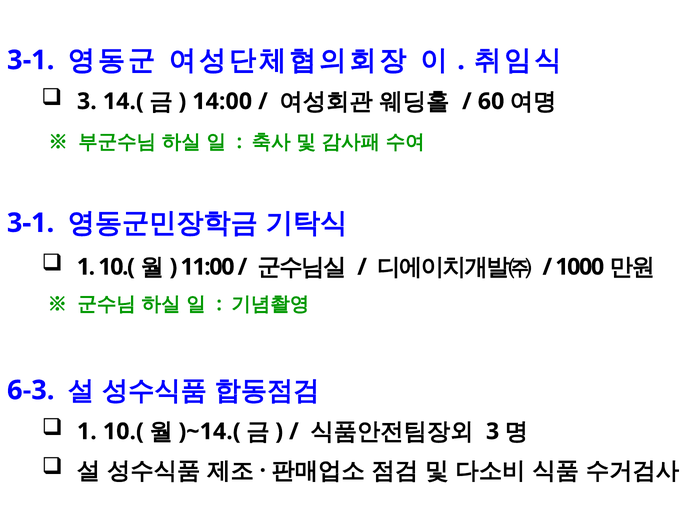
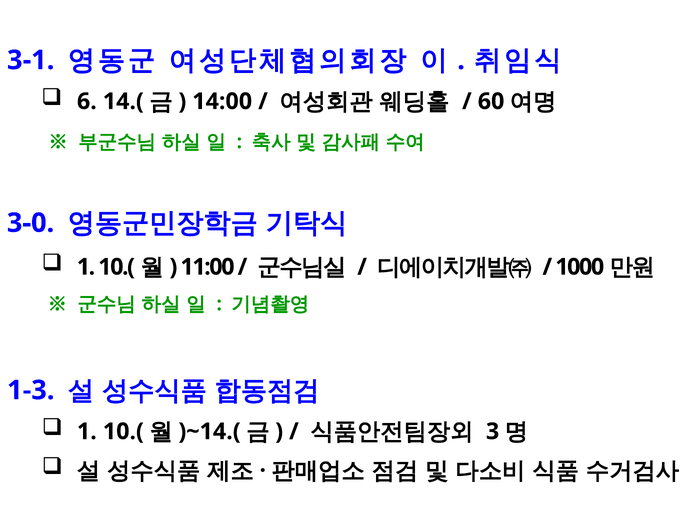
3 at (87, 101): 3 -> 6
3-1 at (31, 223): 3-1 -> 3-0
6-3: 6-3 -> 1-3
